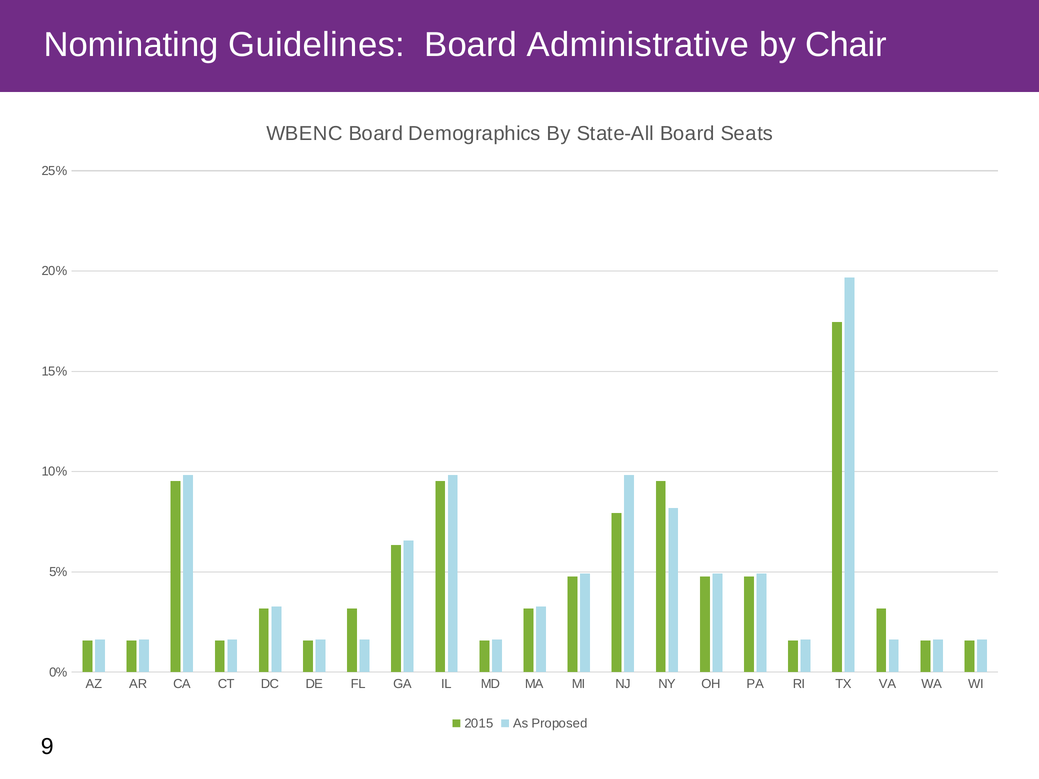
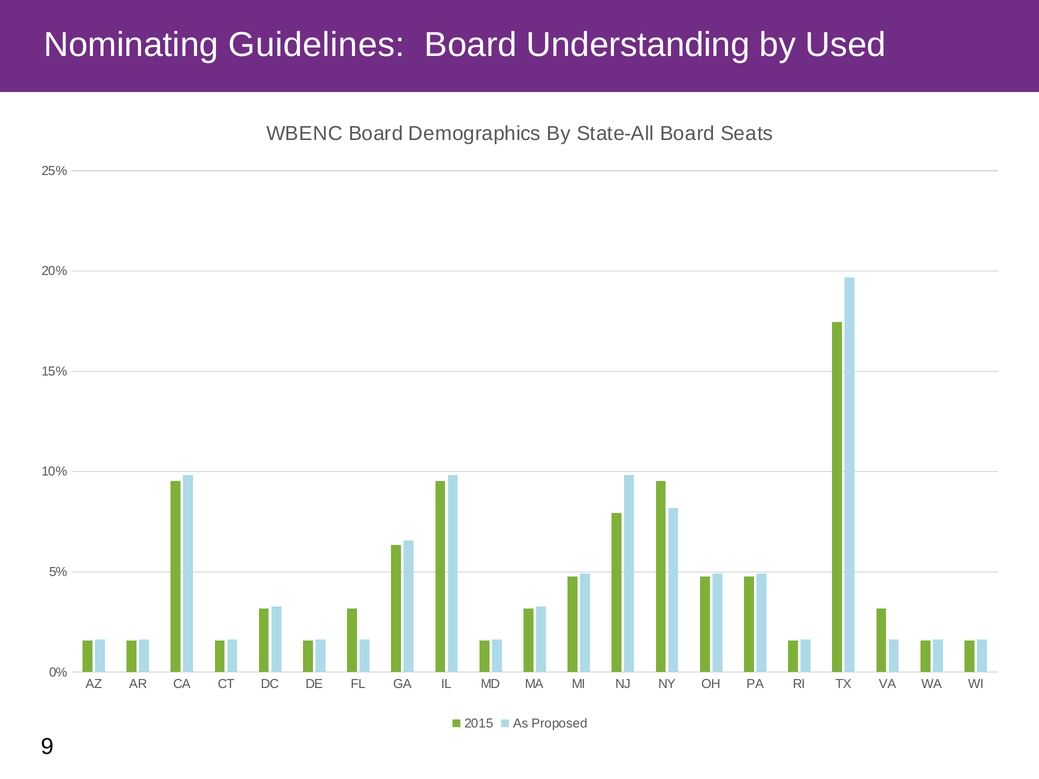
Administrative: Administrative -> Understanding
Chair: Chair -> Used
